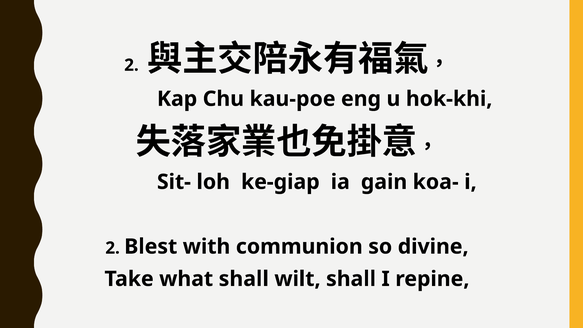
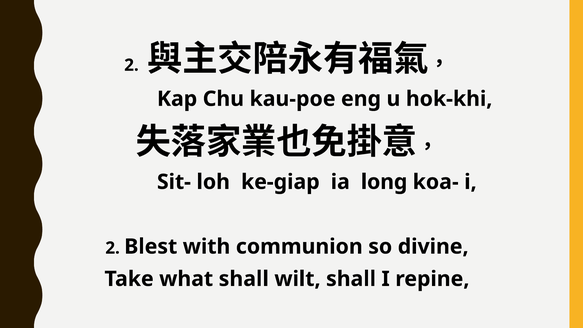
gain: gain -> long
